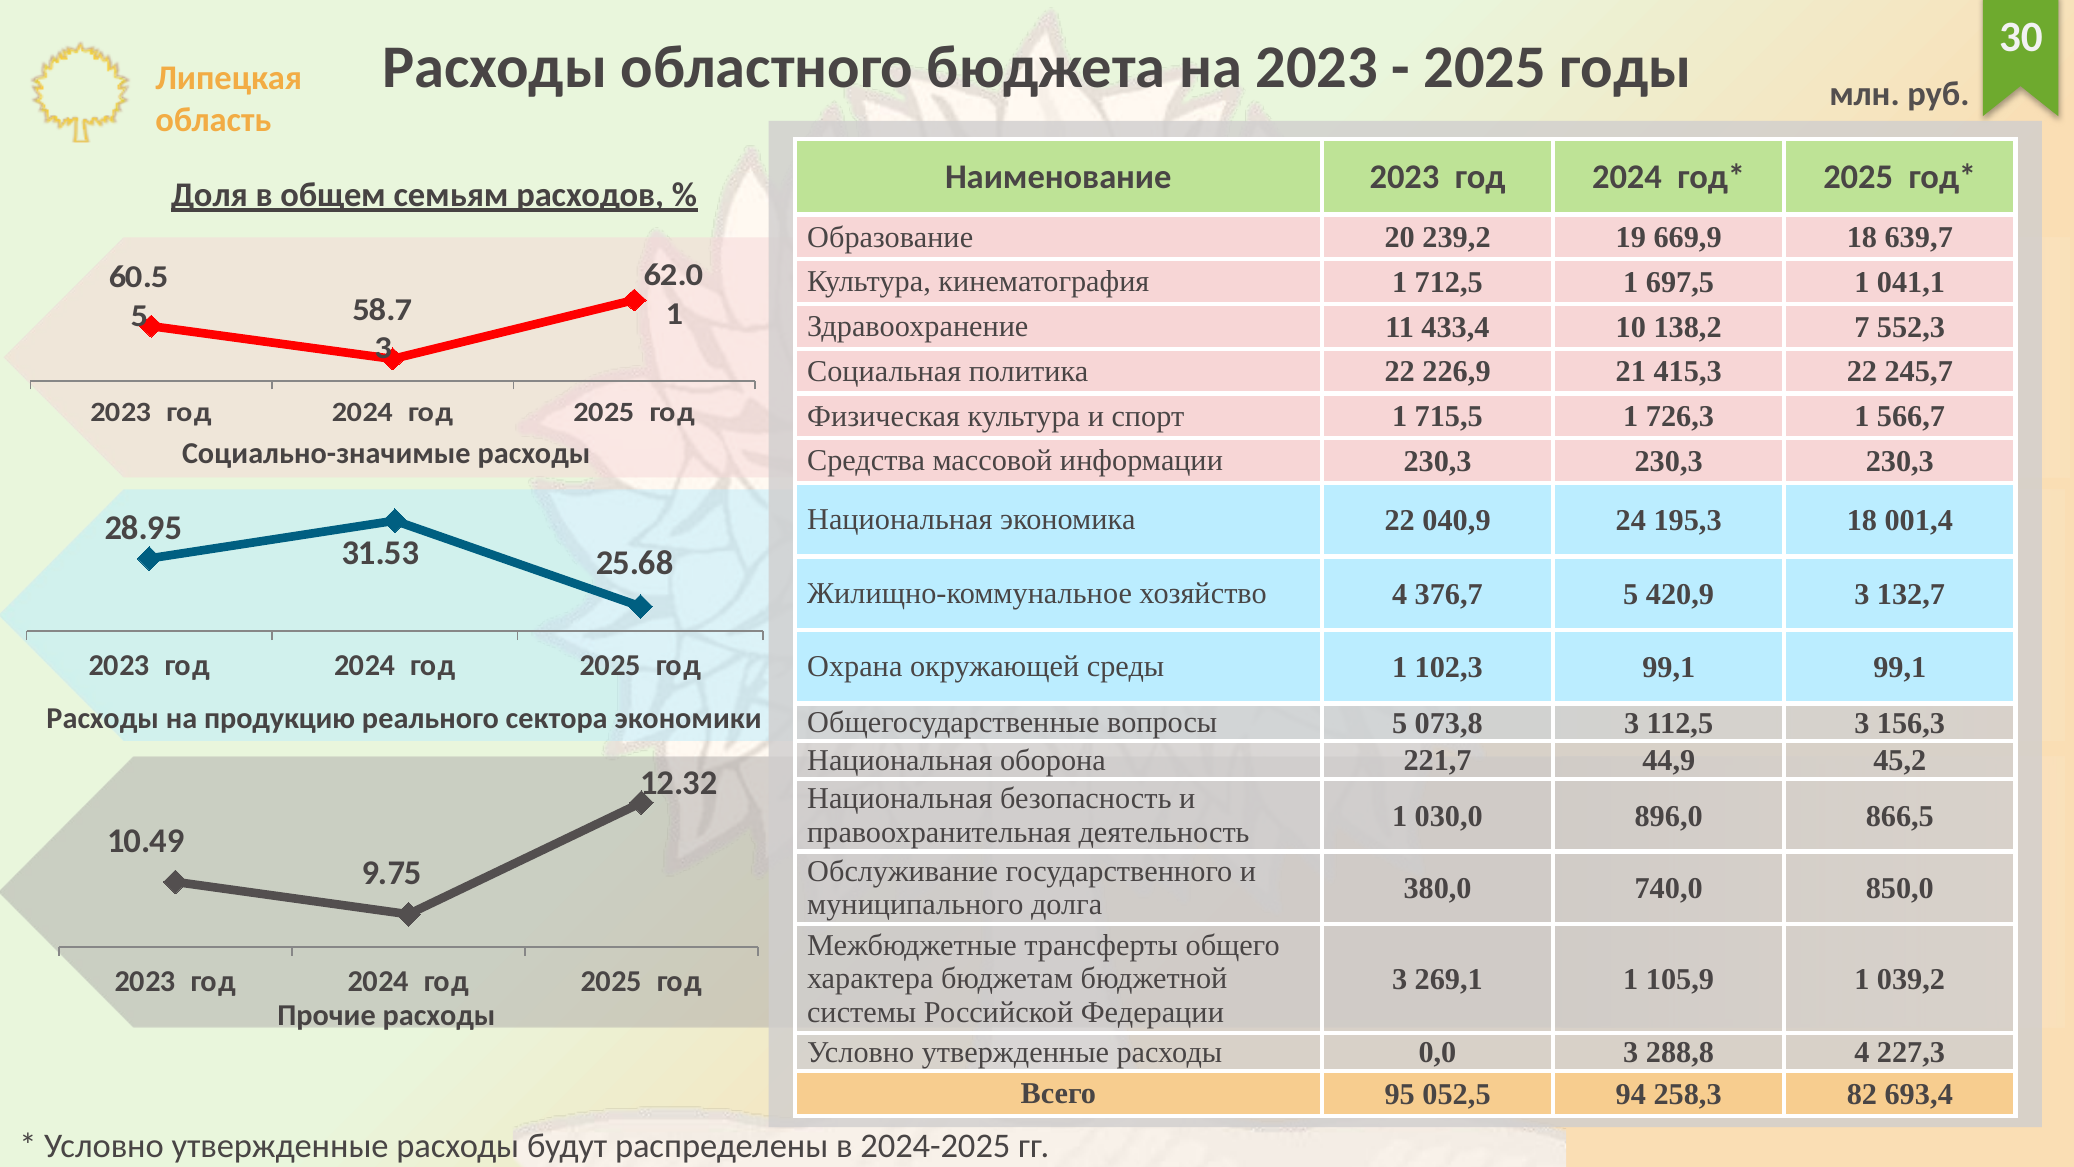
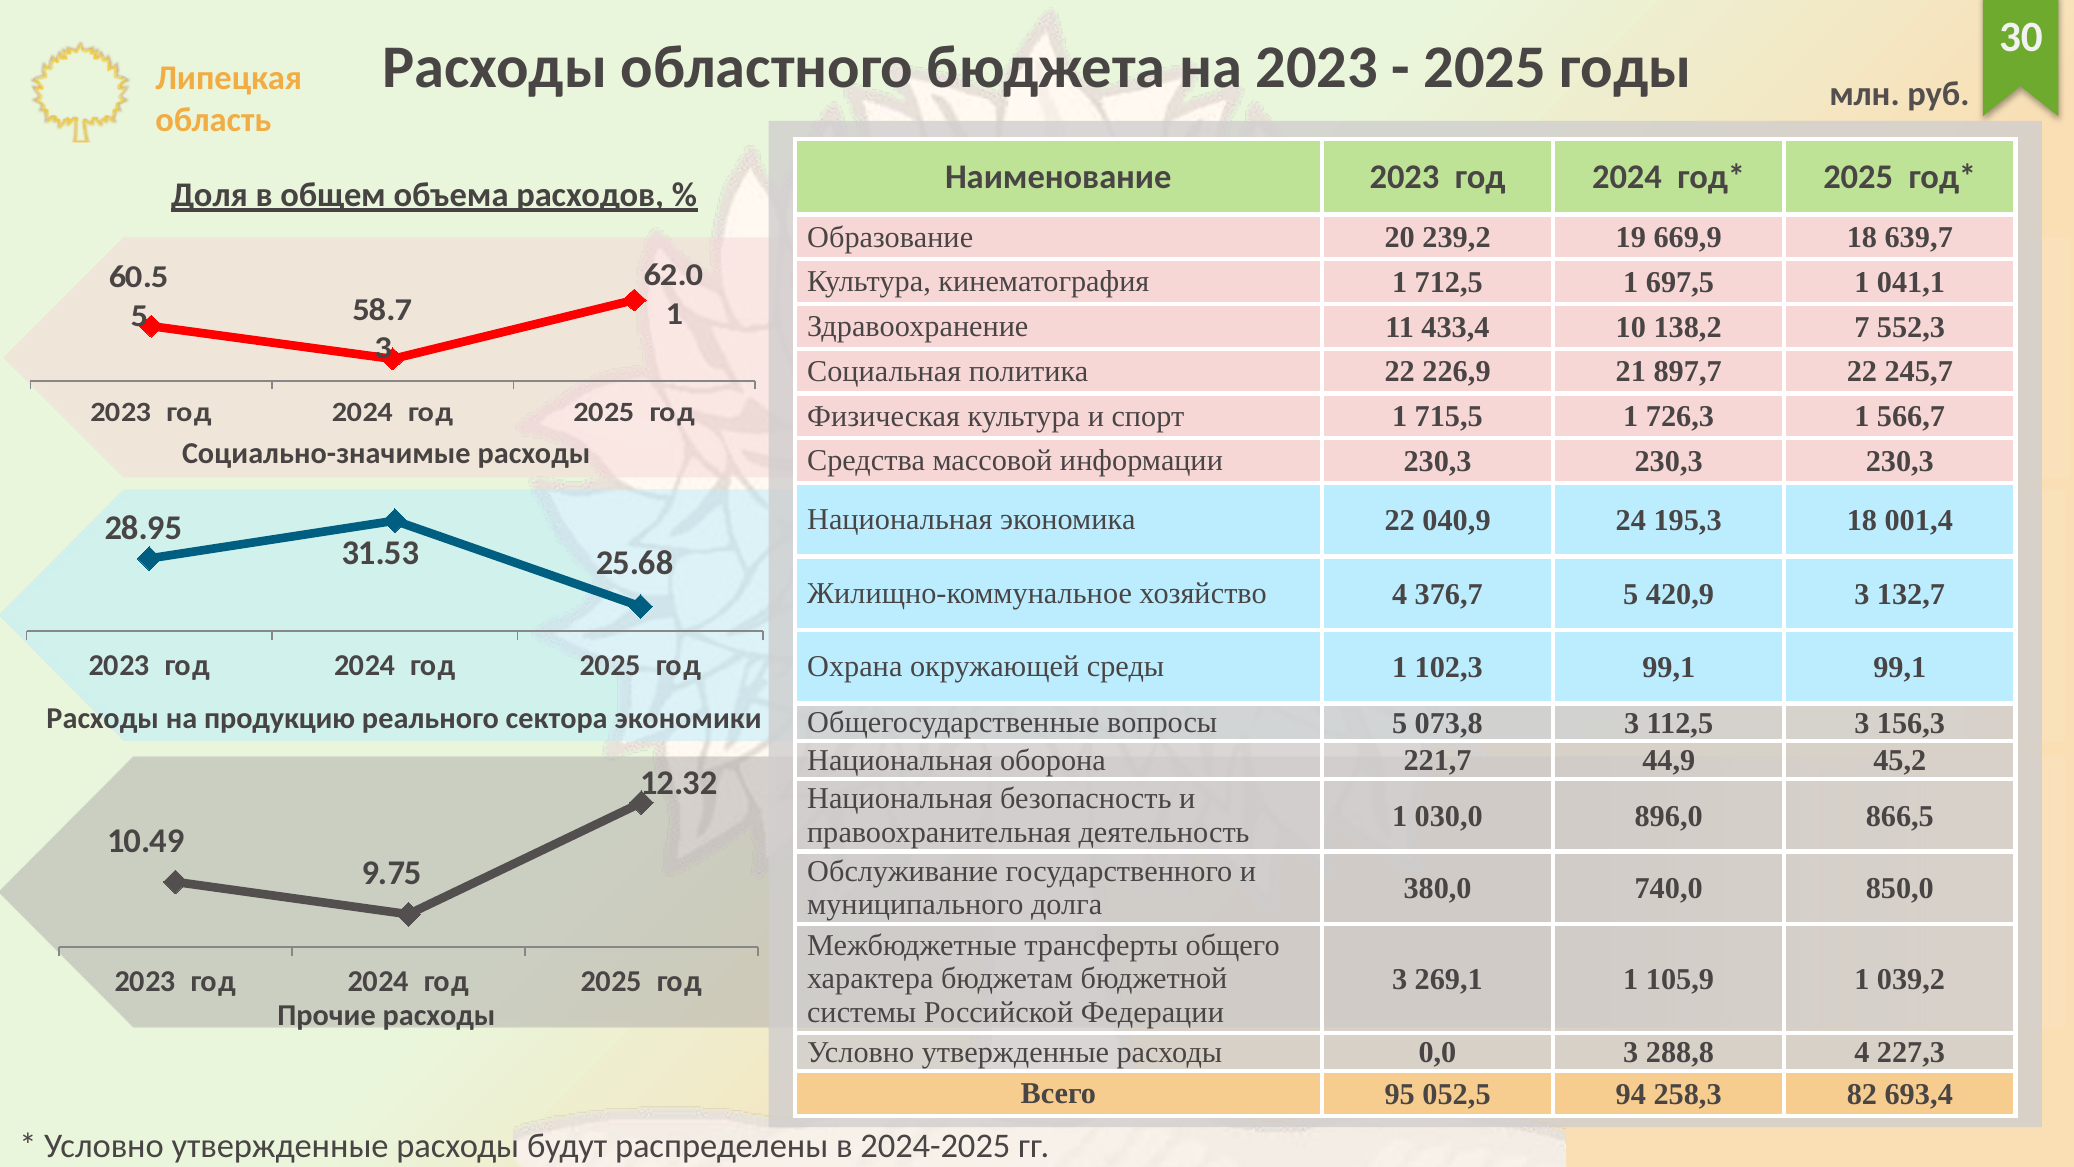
семьям: семьям -> объема
415,3: 415,3 -> 897,7
